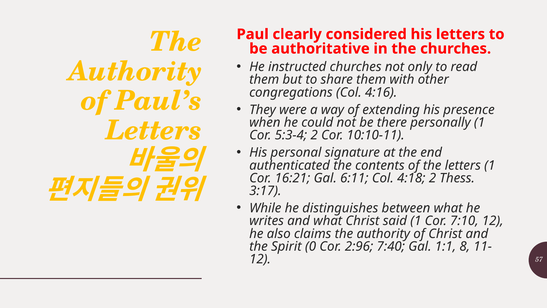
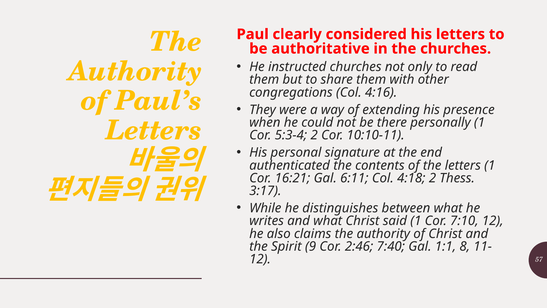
0: 0 -> 9
2:96: 2:96 -> 2:46
